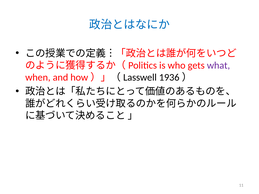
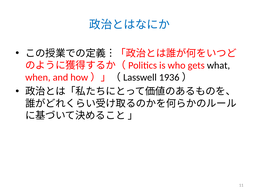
what colour: purple -> black
